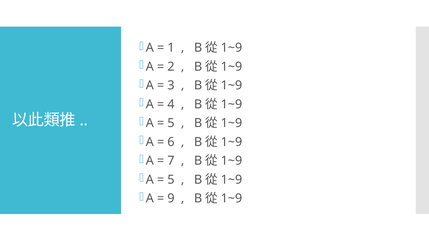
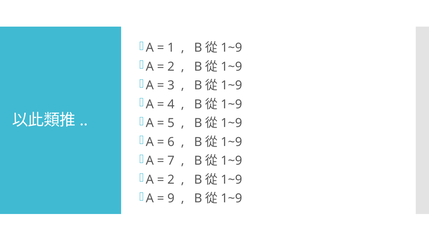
5 at (171, 180): 5 -> 2
